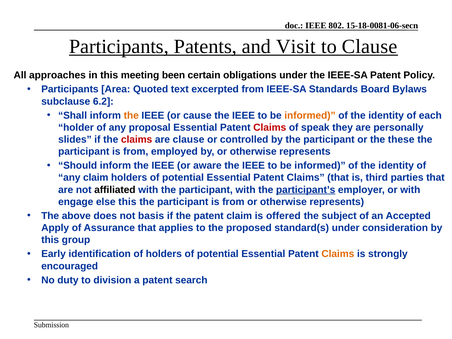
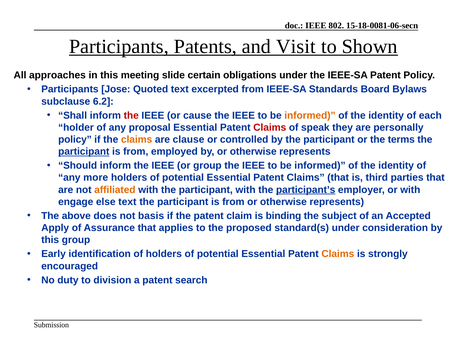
to Clause: Clause -> Shown
been: been -> slide
Area: Area -> Jose
the at (131, 115) colour: orange -> red
slides at (75, 140): slides -> policy
claims at (137, 140) colour: red -> orange
these: these -> terms
participant at (84, 152) underline: none -> present
or aware: aware -> group
any claim: claim -> more
affiliated colour: black -> orange
else this: this -> text
offered: offered -> binding
